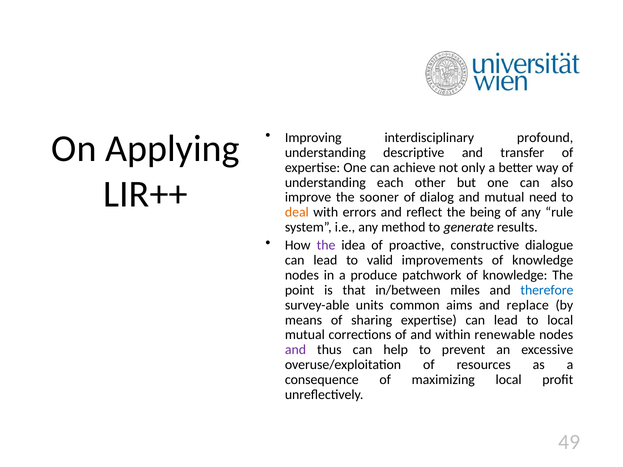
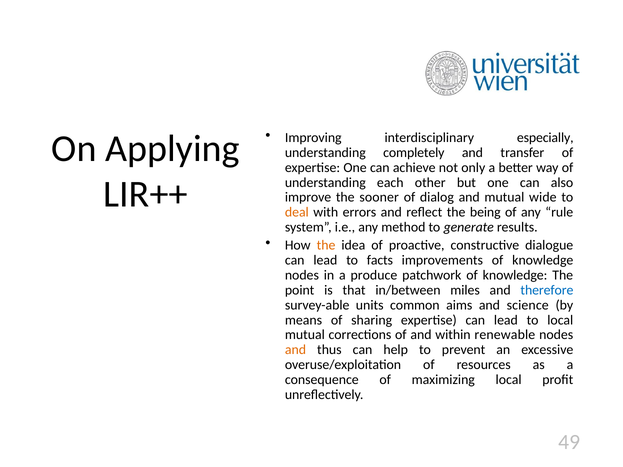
profound: profound -> especially
descriptive: descriptive -> completely
need: need -> wide
the at (326, 245) colour: purple -> orange
valid: valid -> facts
replace: replace -> science
and at (296, 350) colour: purple -> orange
